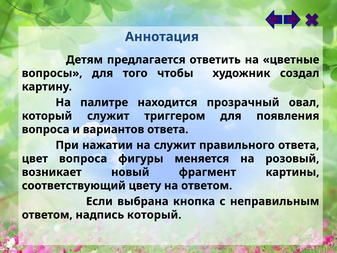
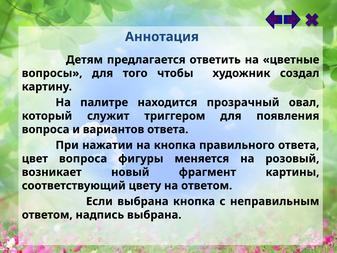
на служит: служит -> кнопка
надпись который: который -> выбрана
